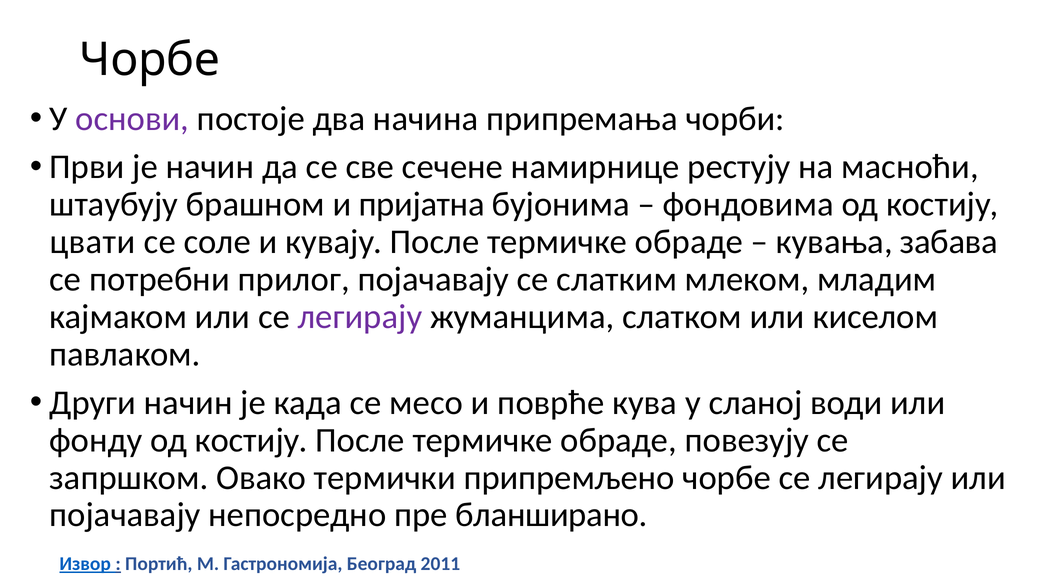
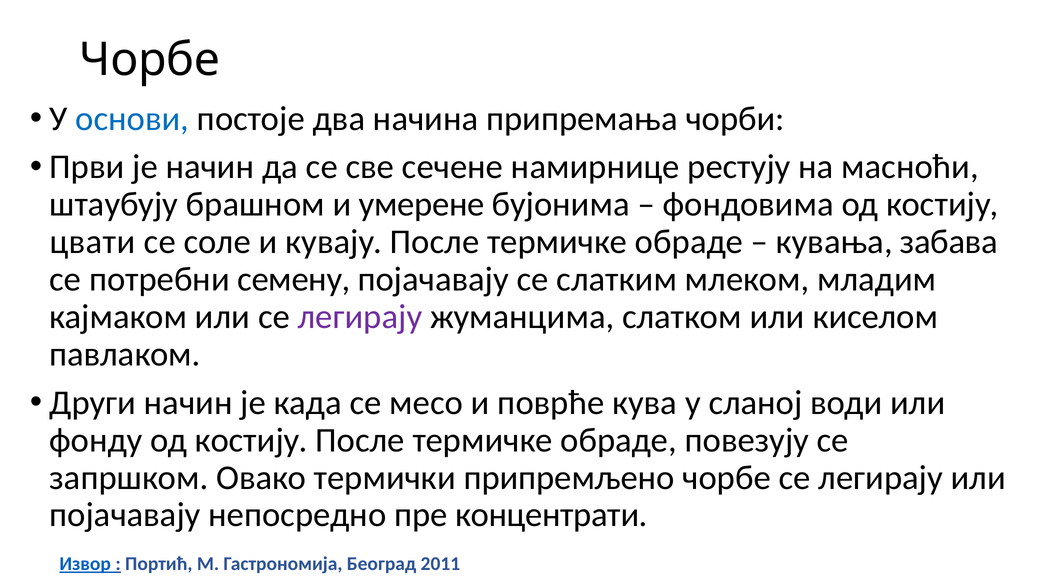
основи colour: purple -> blue
пријатна: пријатна -> умерене
прилог: прилог -> семену
бланширано: бланширано -> концентрати
